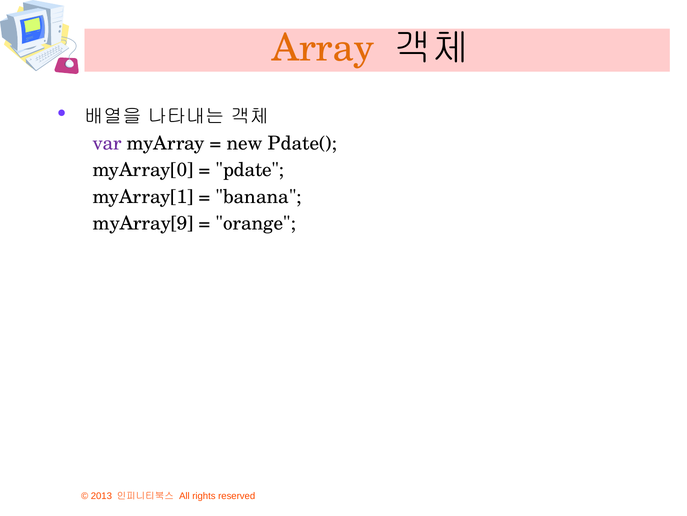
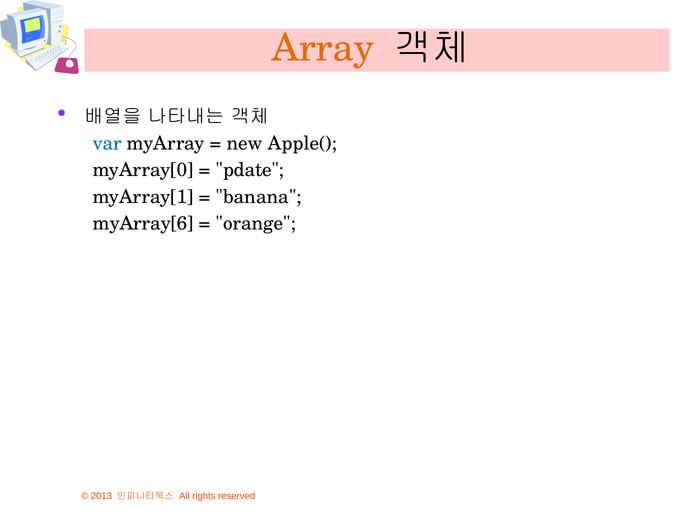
var colour: purple -> blue
Pdate(: Pdate( -> Apple(
myArray[9: myArray[9 -> myArray[6
